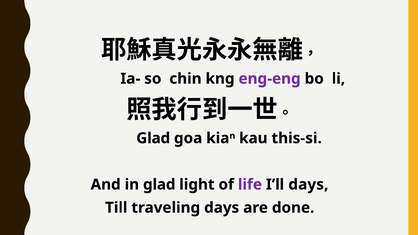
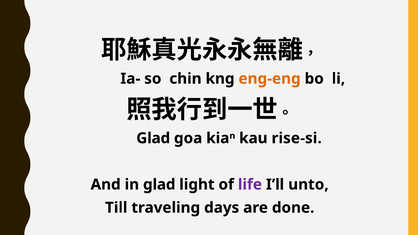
eng-eng colour: purple -> orange
this-si: this-si -> rise-si
I’ll days: days -> unto
